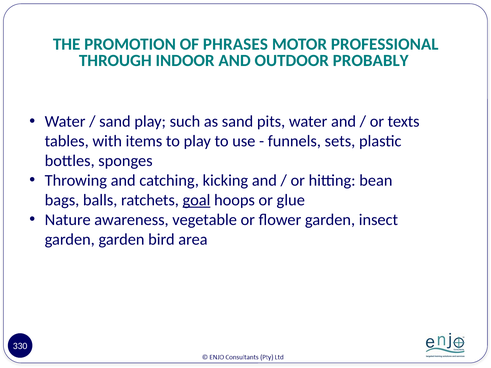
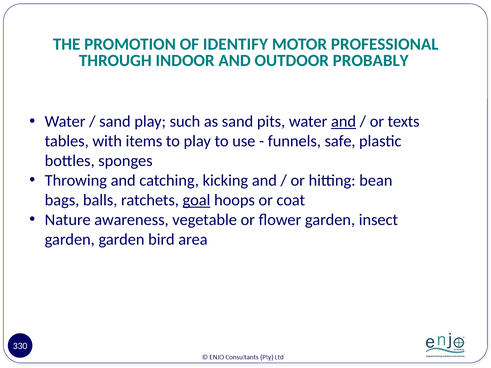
PHRASES: PHRASES -> IDENTIFY
and at (344, 122) underline: none -> present
sets: sets -> safe
glue: glue -> coat
